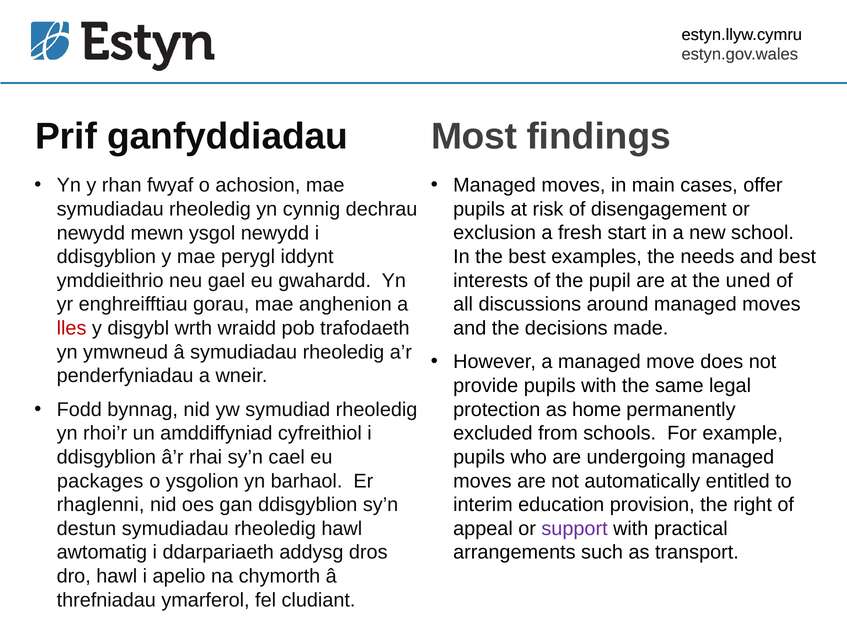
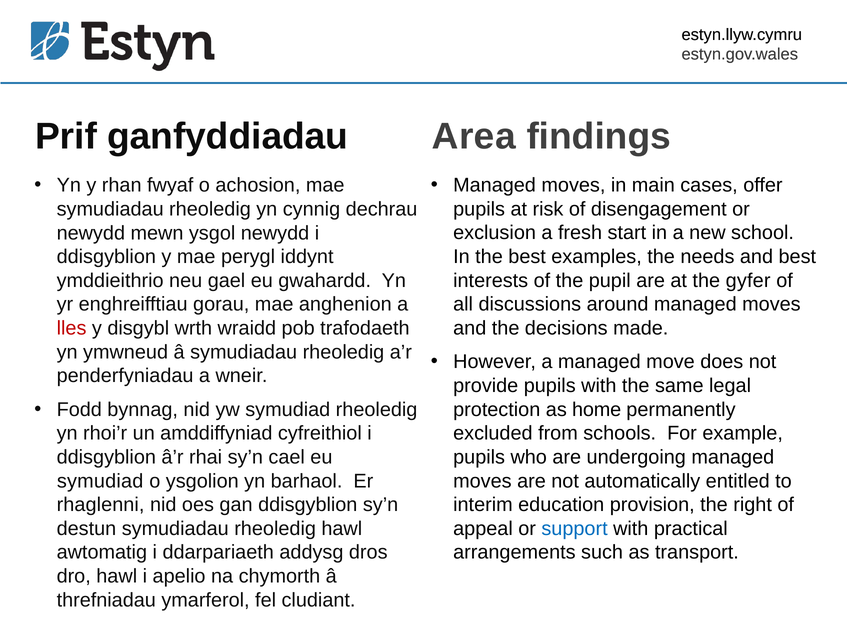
Most: Most -> Area
uned: uned -> gyfer
packages at (100, 481): packages -> symudiad
support colour: purple -> blue
